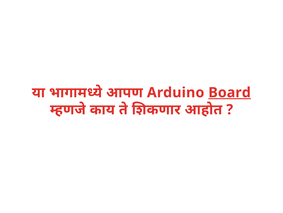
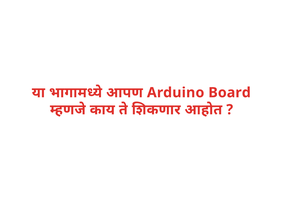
Board underline: present -> none
